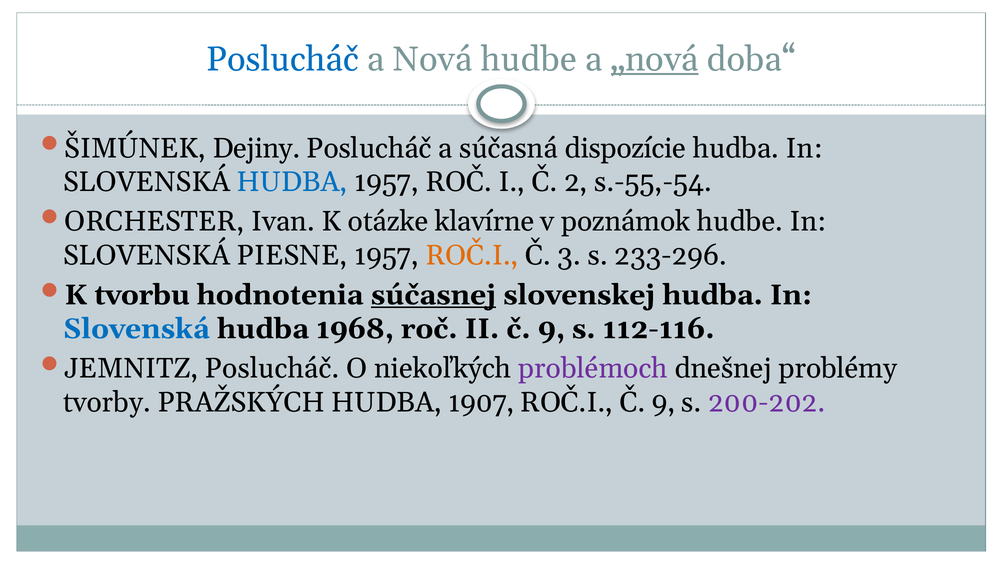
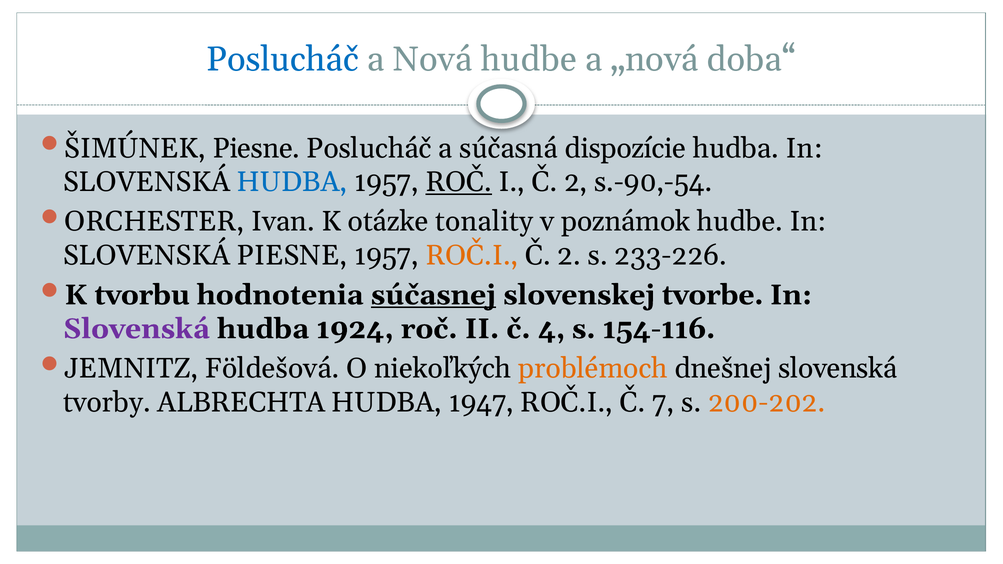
„nová underline: present -> none
ŠIMÚNEK Dejiny: Dejiny -> Piesne
ROČ at (459, 182) underline: none -> present
s.-55,-54: s.-55,-54 -> s.-90,-54
klavírne: klavírne -> tonality
3 at (569, 256): 3 -> 2
233-296: 233-296 -> 233-226
slovenskej hudba: hudba -> tvorbe
Slovenská at (136, 329) colour: blue -> purple
1968: 1968 -> 1924
II č 9: 9 -> 4
112-116: 112-116 -> 154-116
JEMNITZ Poslucháč: Poslucháč -> Földešová
problémoch colour: purple -> orange
dnešnej problémy: problémy -> slovenská
PRAŽSKÝCH: PRAŽSKÝCH -> ALBRECHTA
1907: 1907 -> 1947
ROČ.I Č 9: 9 -> 7
200-202 colour: purple -> orange
